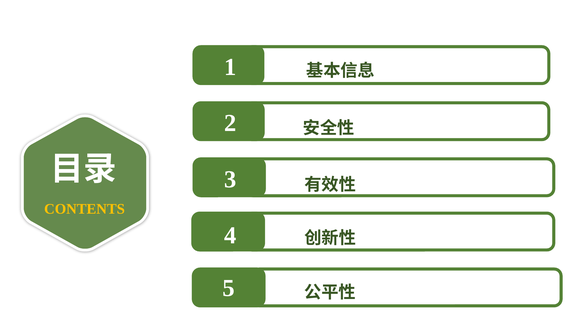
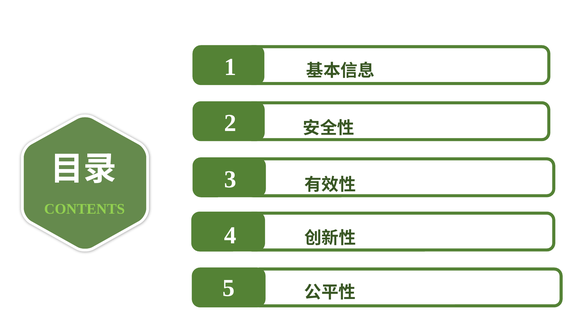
CONTENTS colour: yellow -> light green
